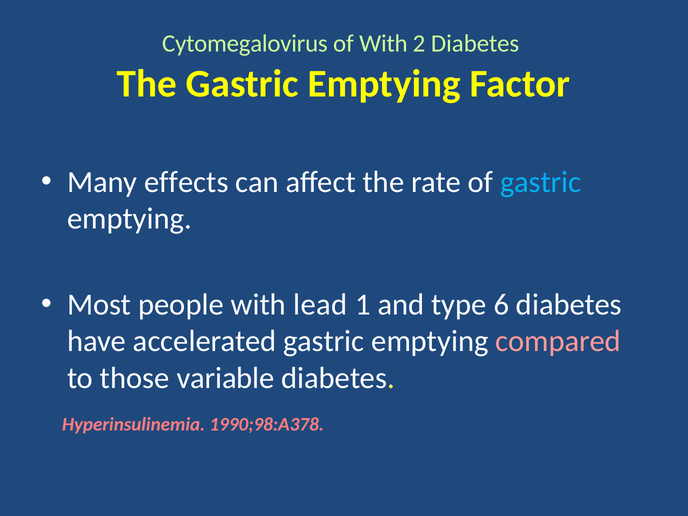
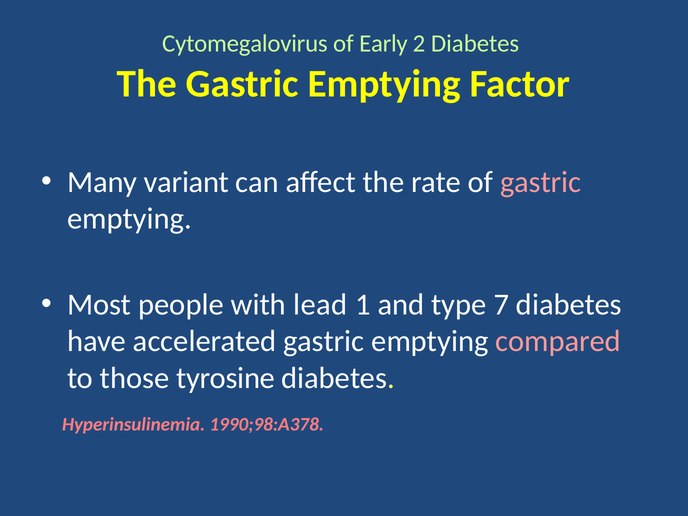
of With: With -> Early
effects: effects -> variant
gastric at (541, 182) colour: light blue -> pink
6: 6 -> 7
variable: variable -> tyrosine
